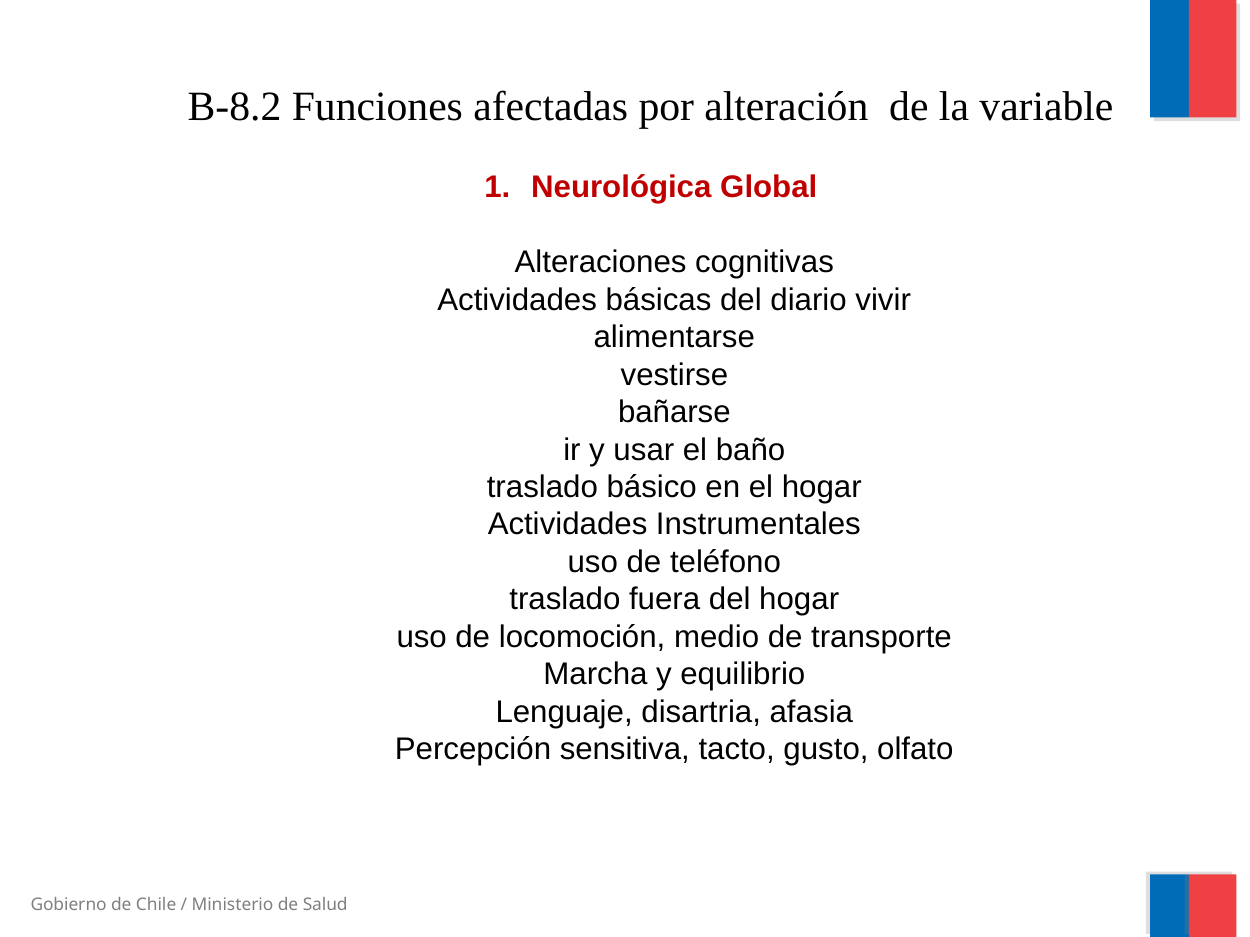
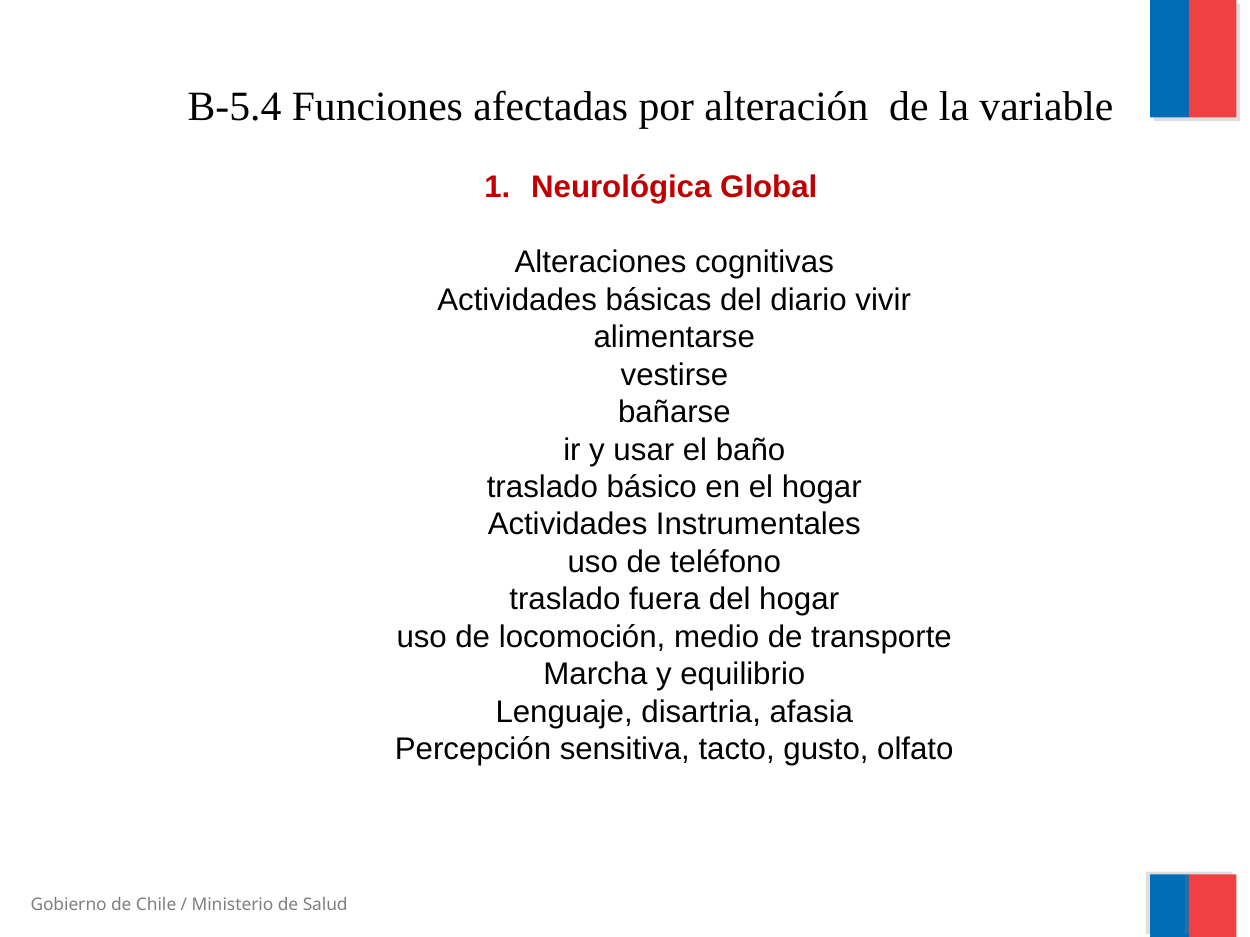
B-8.2: B-8.2 -> B-5.4
